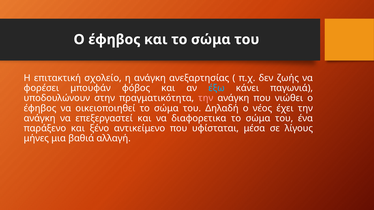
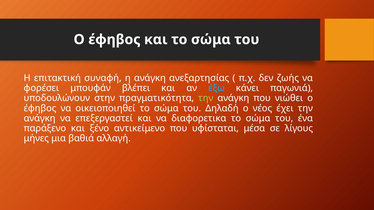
σχολείο: σχολείο -> συναφή
φόβος: φόβος -> βλέπει
την at (206, 98) colour: pink -> light green
